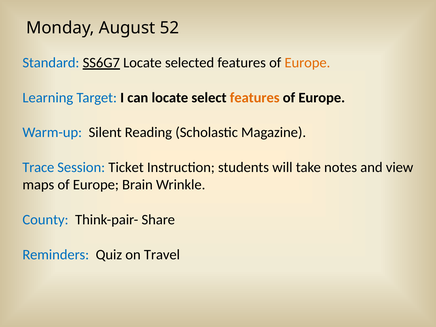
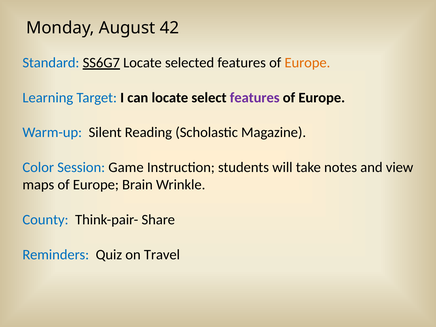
52: 52 -> 42
features at (255, 98) colour: orange -> purple
Trace: Trace -> Color
Ticket: Ticket -> Game
